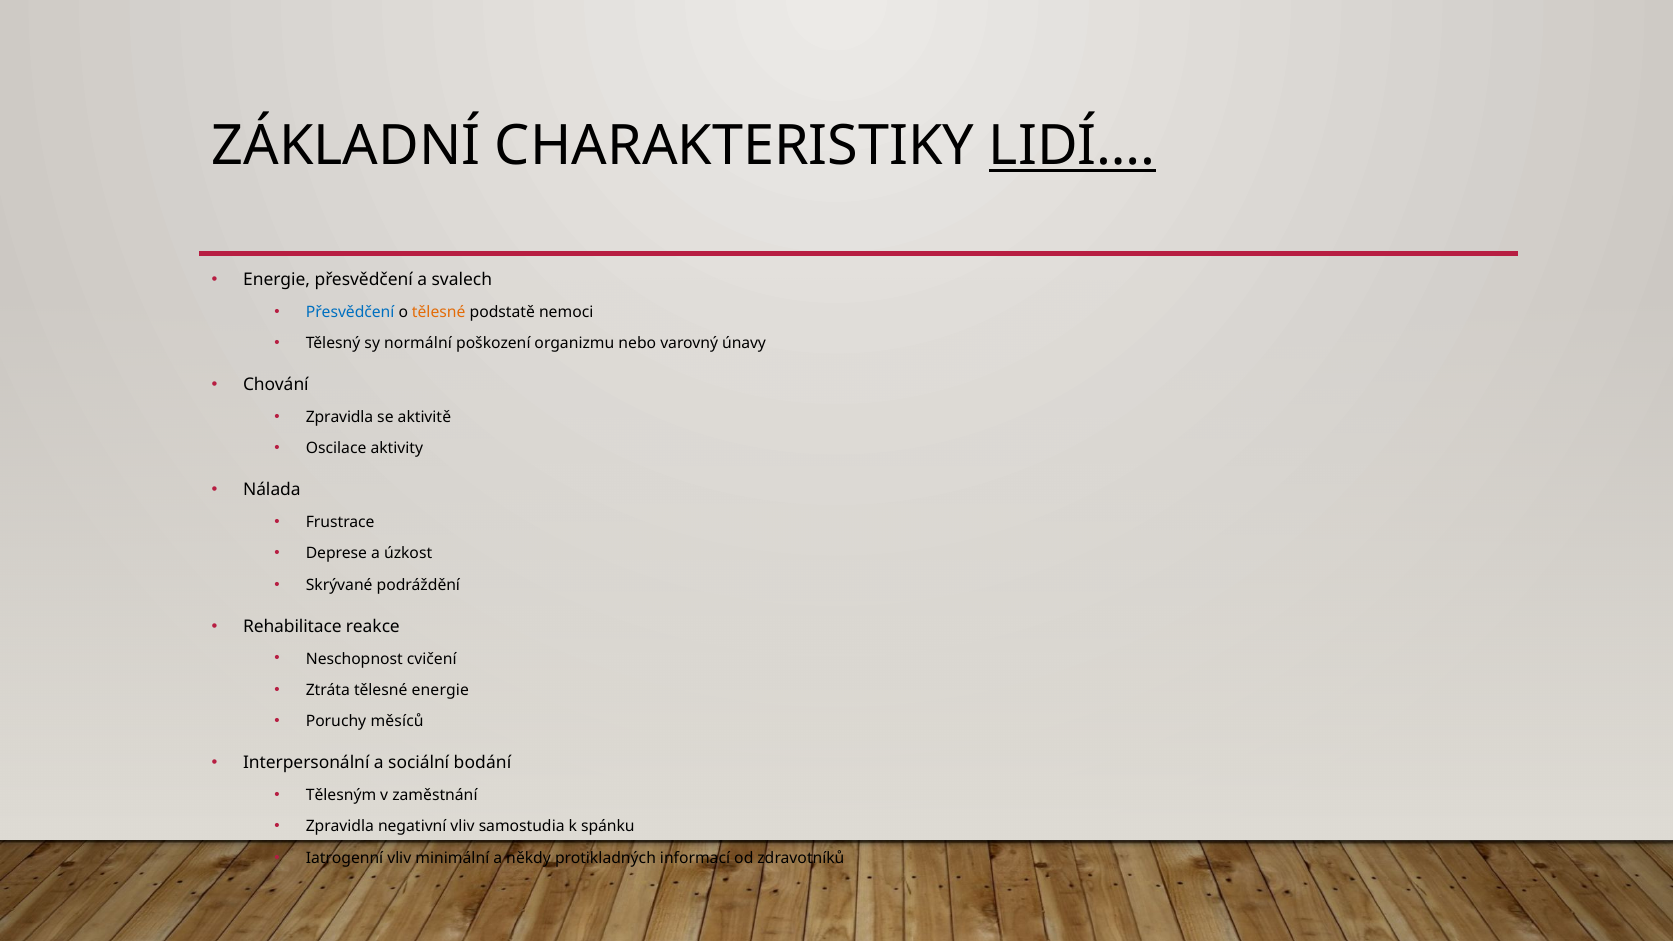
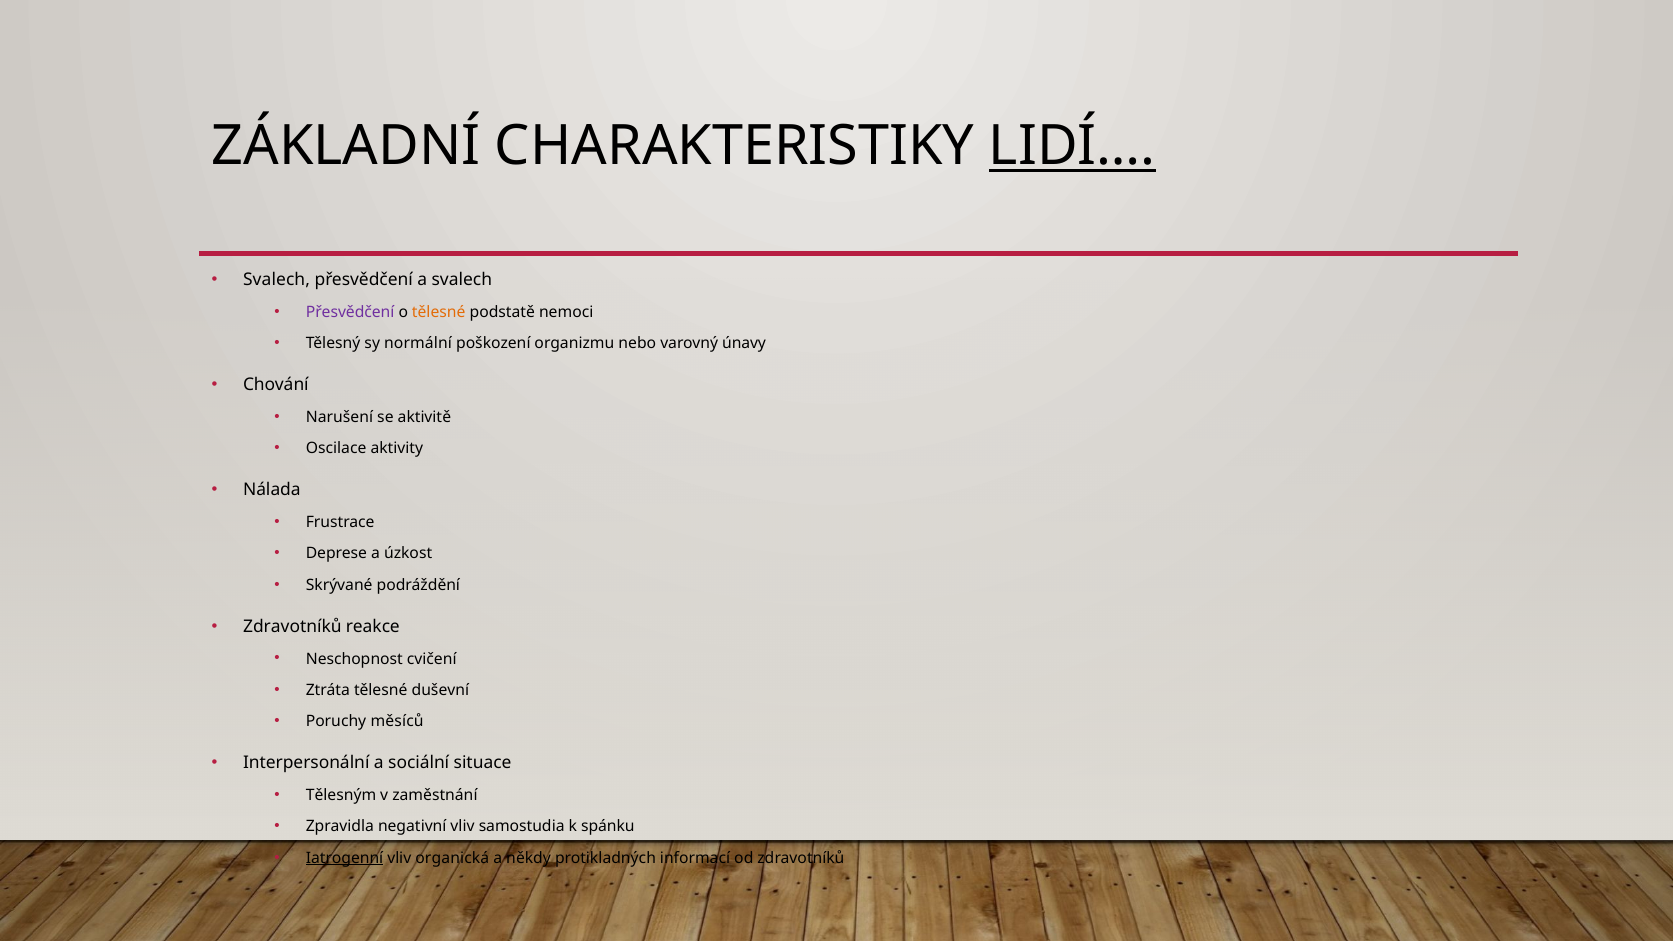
Energie at (277, 280): Energie -> Svalech
Přesvědčení at (350, 312) colour: blue -> purple
Zpravidla at (340, 417): Zpravidla -> Narušení
Rehabilitace at (292, 627): Rehabilitace -> Zdravotníků
tělesné energie: energie -> duševní
bodání: bodání -> situace
Iatrogenní underline: none -> present
minimální: minimální -> organická
